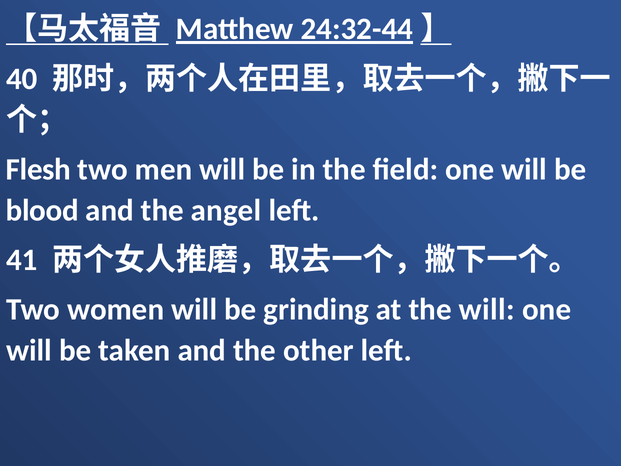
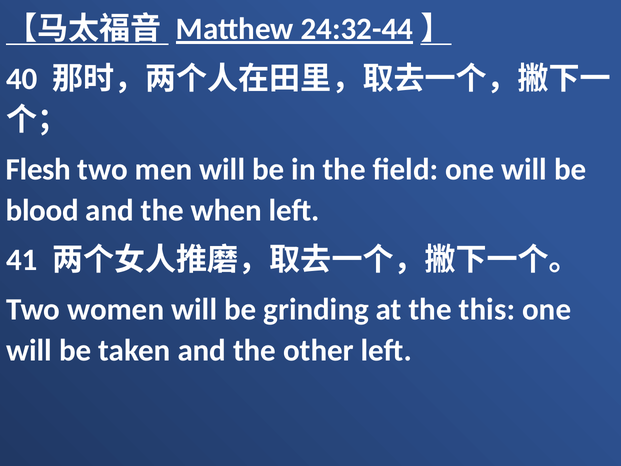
angel: angel -> when
the will: will -> this
